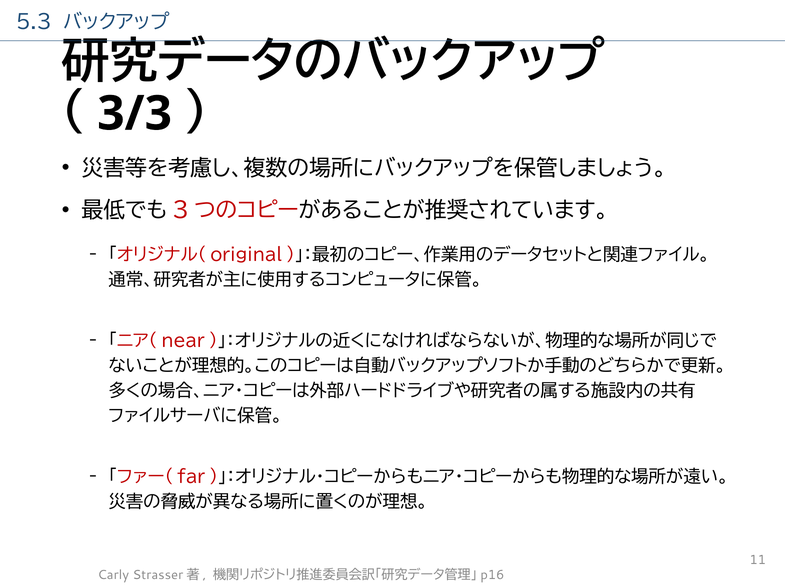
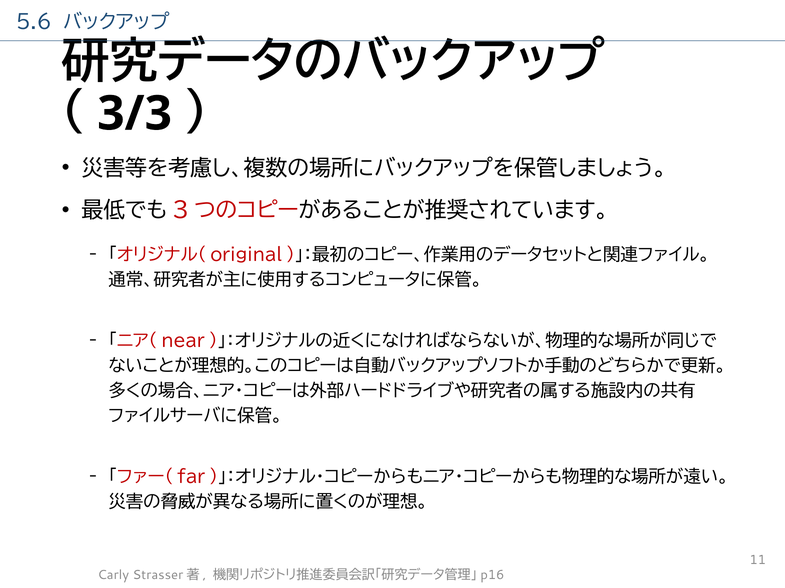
5.3: 5.3 -> 5.6
